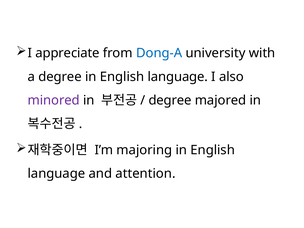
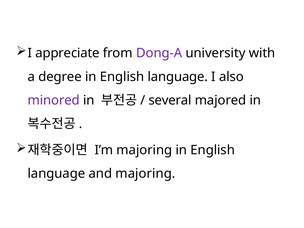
Dong-A colour: blue -> purple
degree at (170, 100): degree -> several
and attention: attention -> majoring
